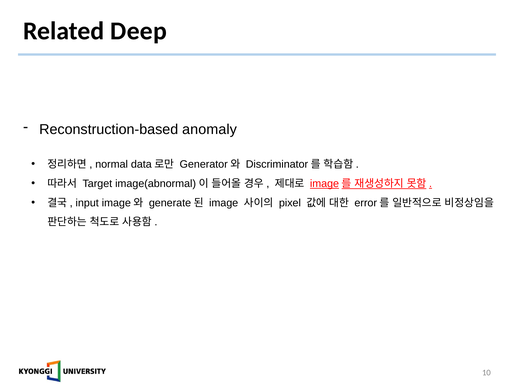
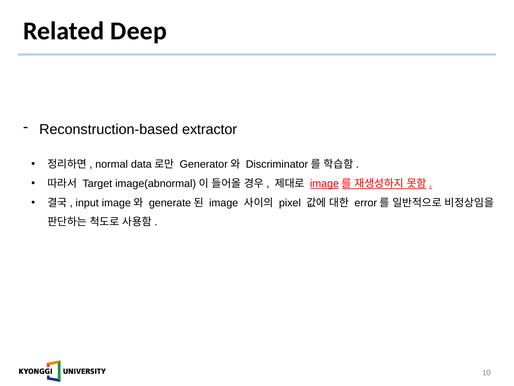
anomaly: anomaly -> extractor
